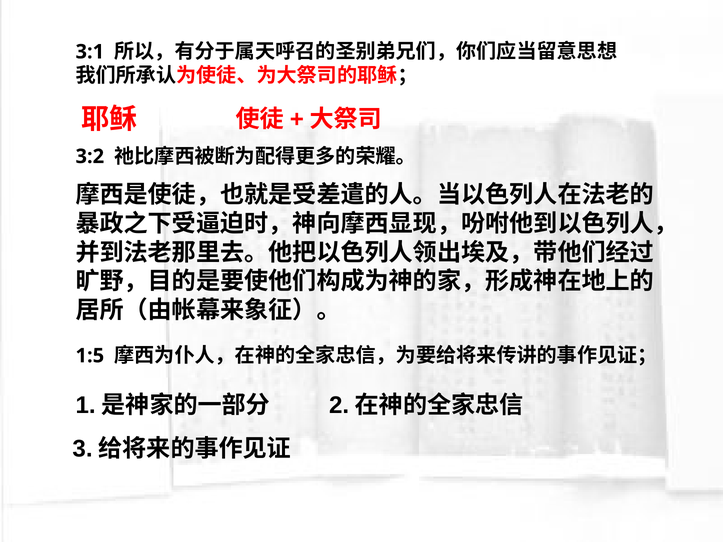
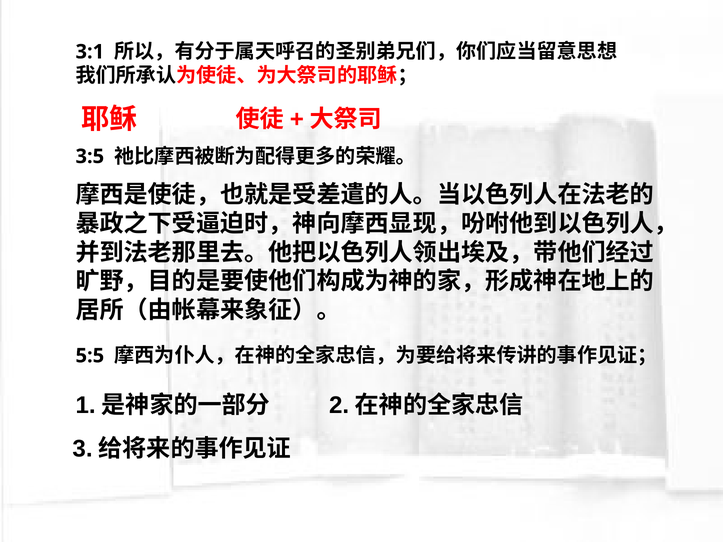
3:2: 3:2 -> 3:5
1:5: 1:5 -> 5:5
